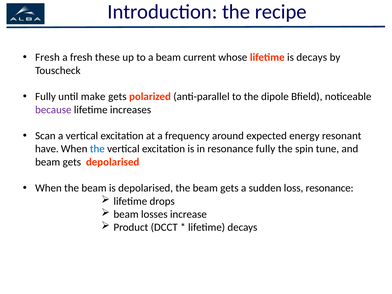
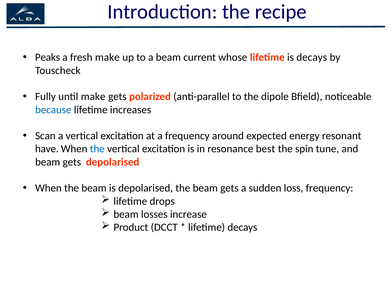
Fresh at (47, 57): Fresh -> Peaks
fresh these: these -> make
because colour: purple -> blue
resonance fully: fully -> best
loss resonance: resonance -> frequency
